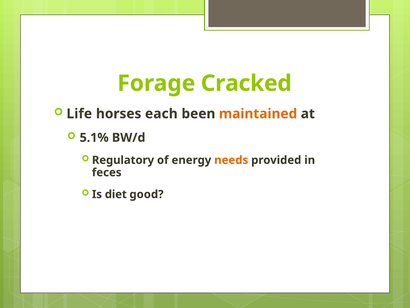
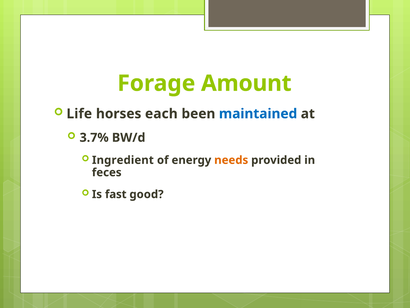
Cracked: Cracked -> Amount
maintained colour: orange -> blue
5.1%: 5.1% -> 3.7%
Regulatory: Regulatory -> Ingredient
diet: diet -> fast
